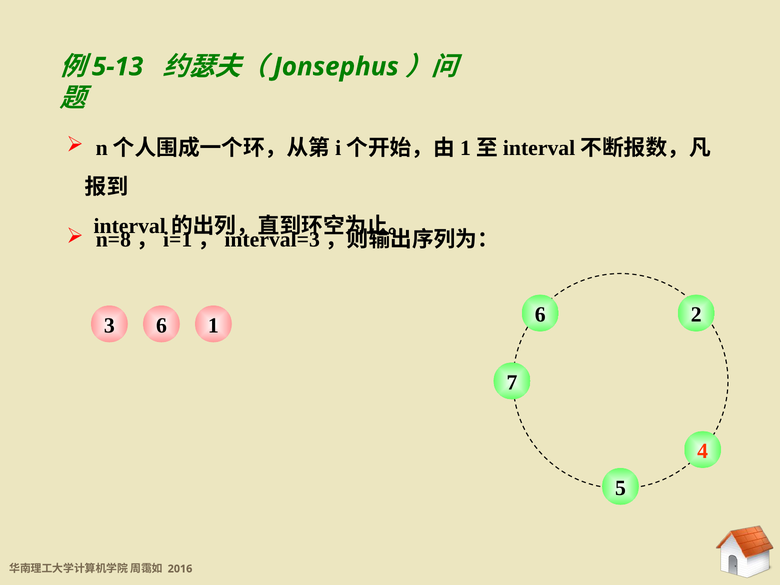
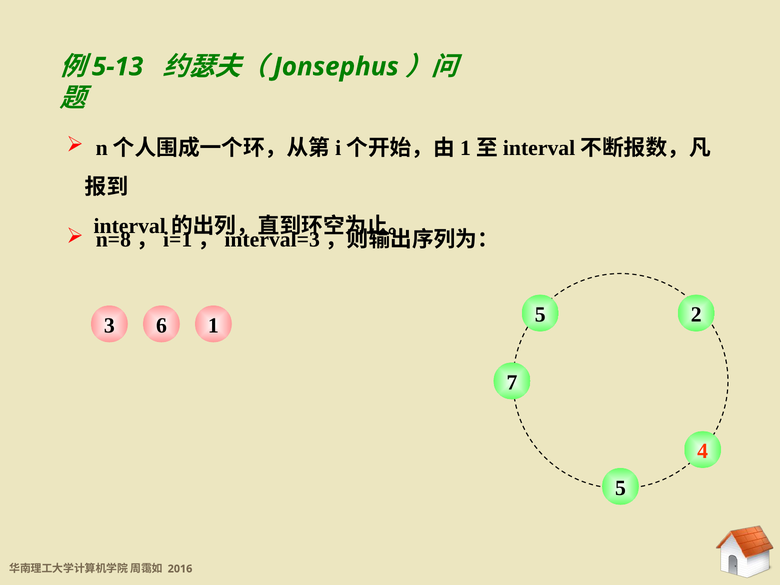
6 6: 6 -> 5
